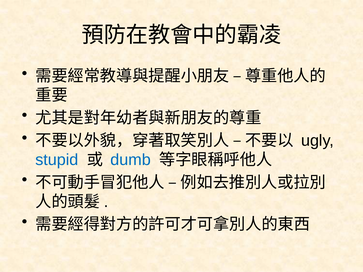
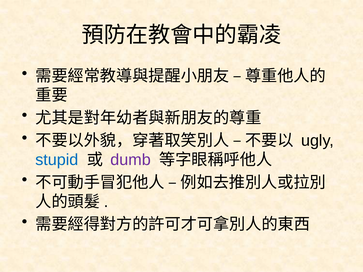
dumb colour: blue -> purple
